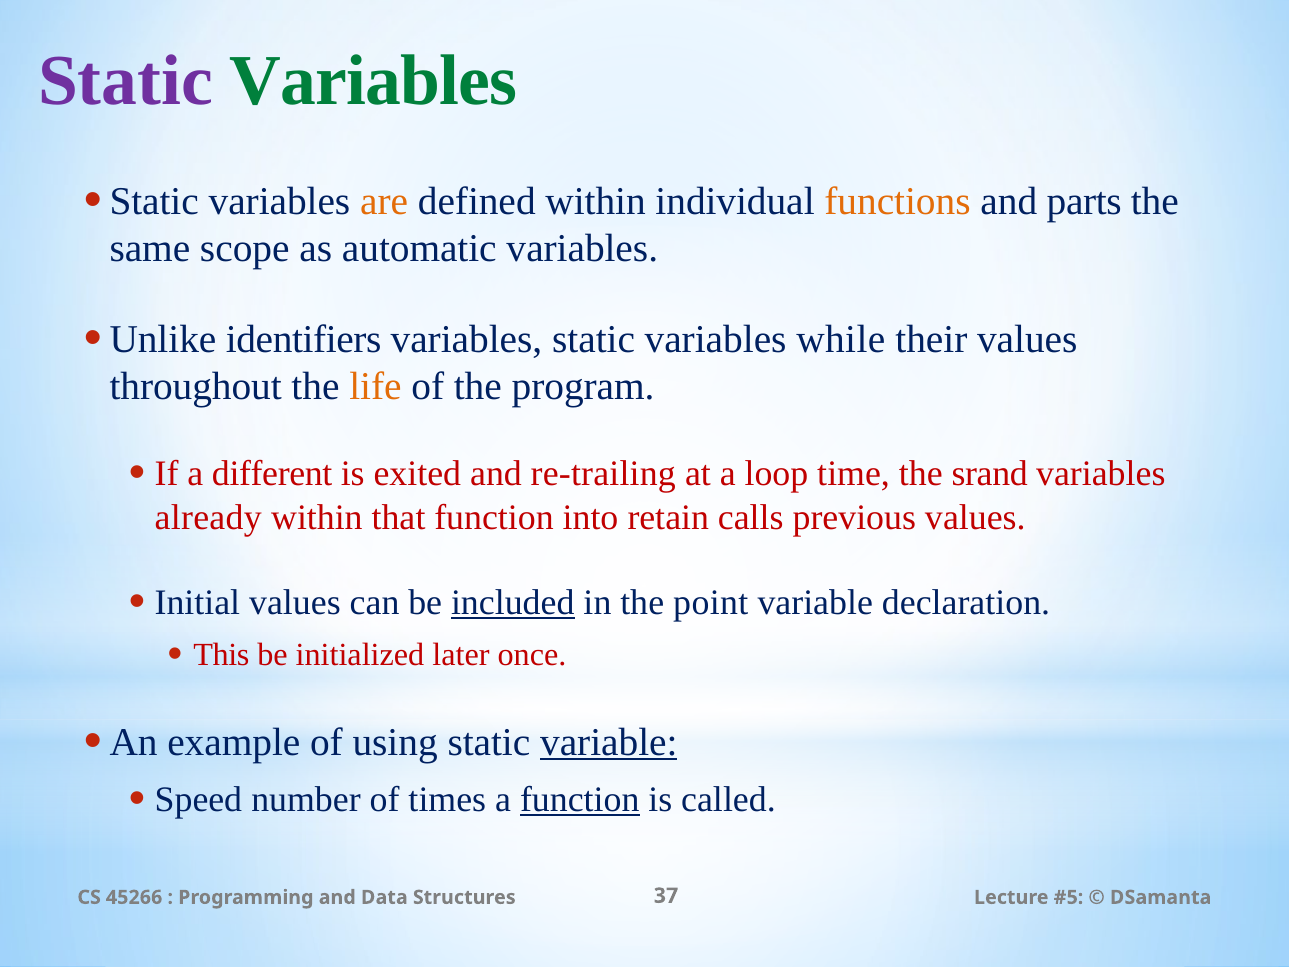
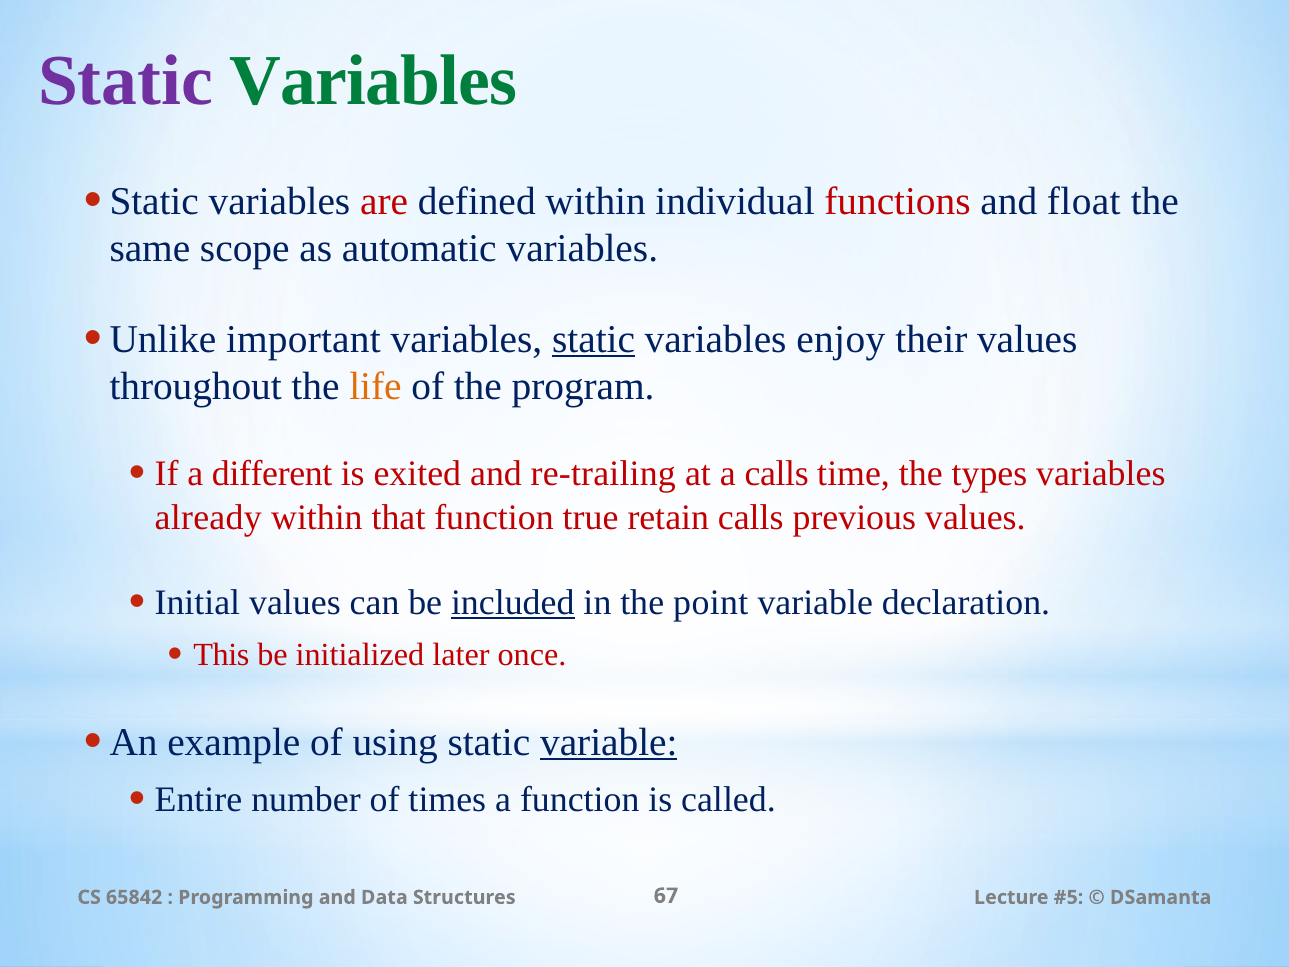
are colour: orange -> red
functions colour: orange -> red
parts: parts -> float
identifiers: identifiers -> important
static at (594, 339) underline: none -> present
while: while -> enjoy
a loop: loop -> calls
srand: srand -> types
into: into -> true
Speed: Speed -> Entire
function at (580, 799) underline: present -> none
45266: 45266 -> 65842
37: 37 -> 67
